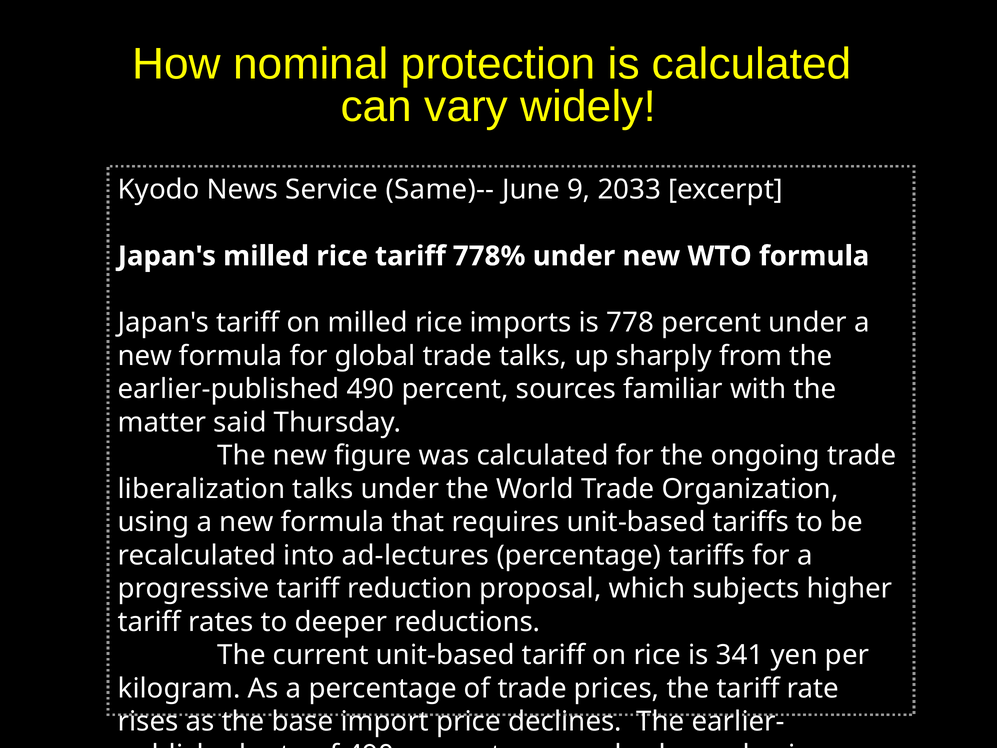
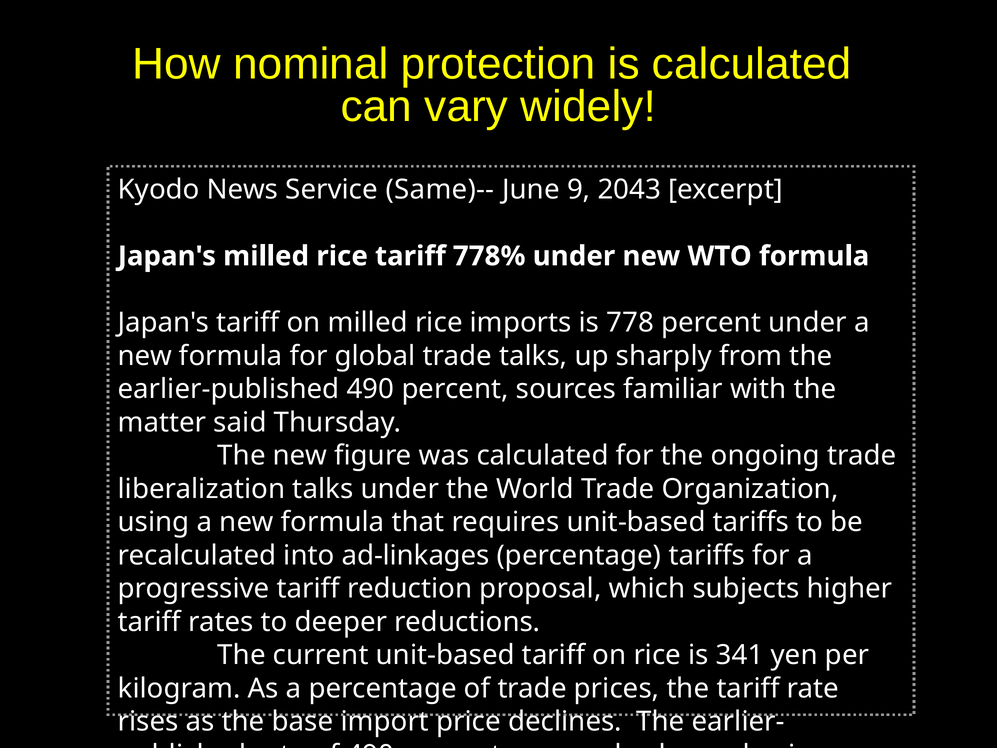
2033: 2033 -> 2043
ad-lectures: ad-lectures -> ad-linkages
